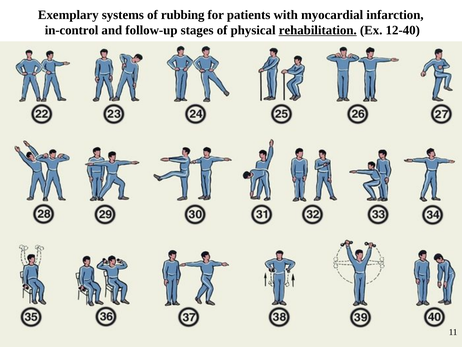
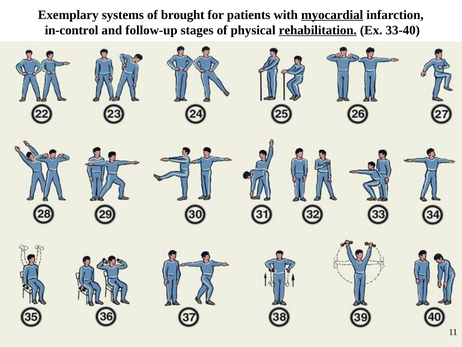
rubbing: rubbing -> brought
myocardial underline: none -> present
12-40: 12-40 -> 33-40
